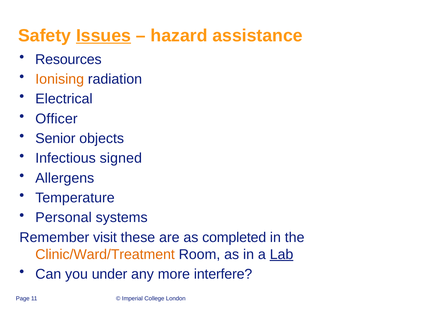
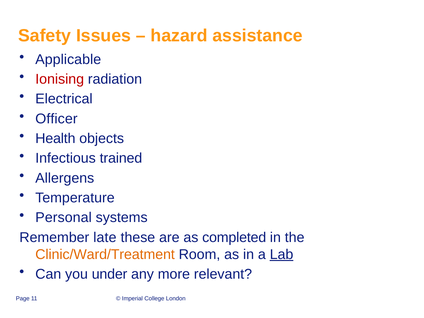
Issues underline: present -> none
Resources: Resources -> Applicable
Ionising colour: orange -> red
Senior: Senior -> Health
signed: signed -> trained
visit: visit -> late
interfere: interfere -> relevant
